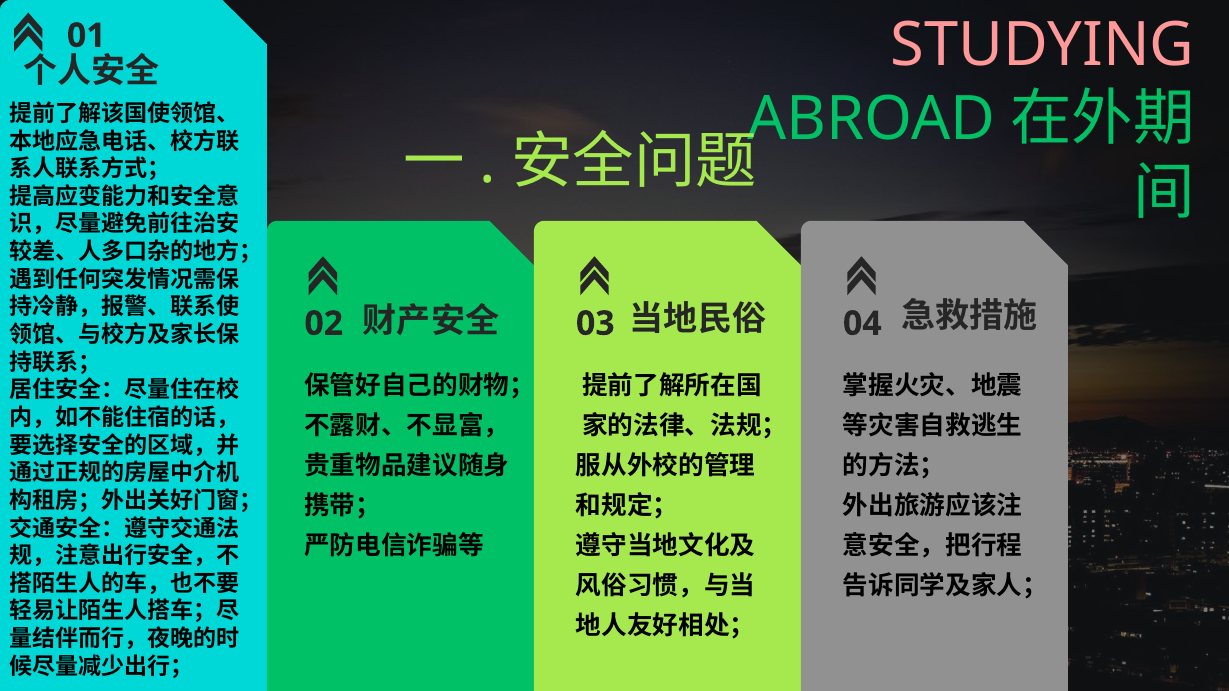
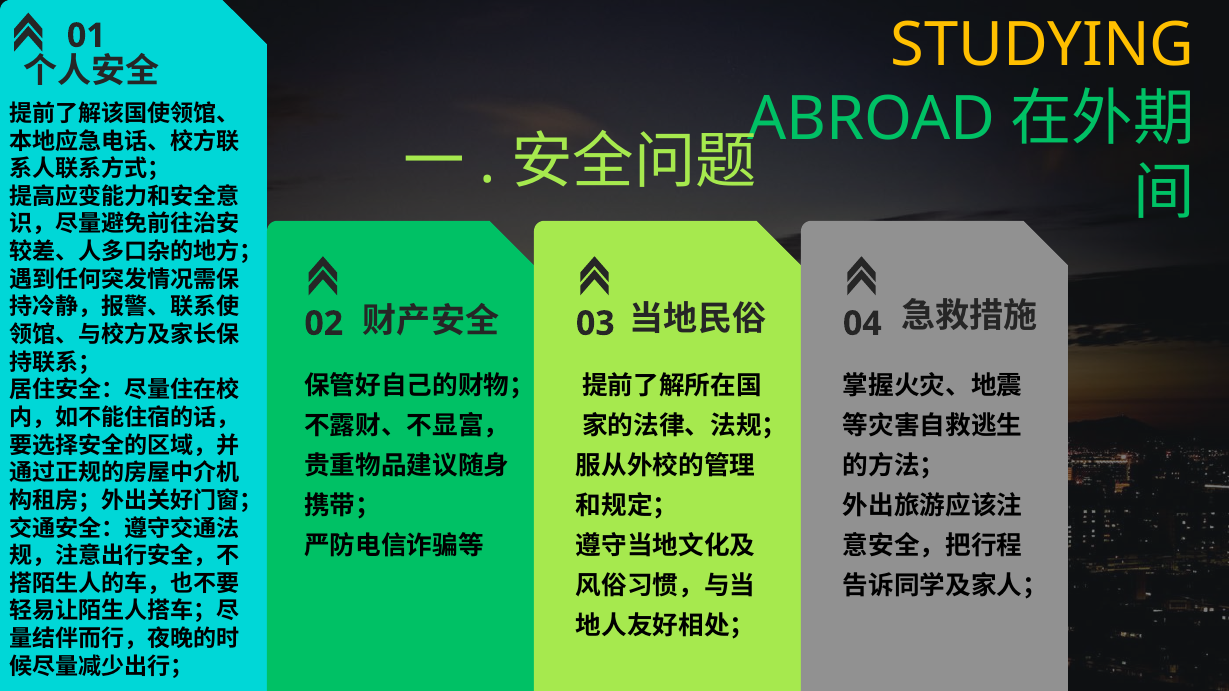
STUDYING colour: pink -> yellow
